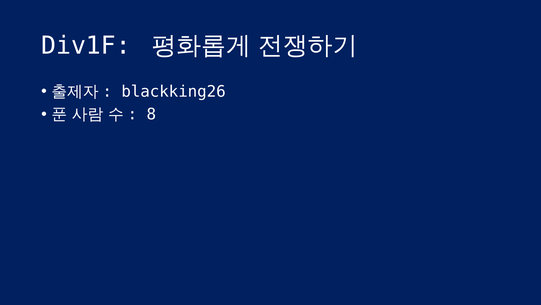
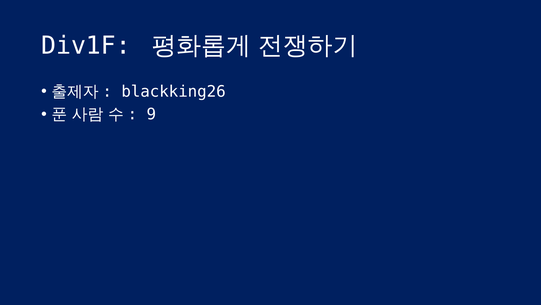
8: 8 -> 9
